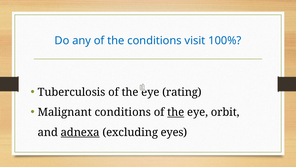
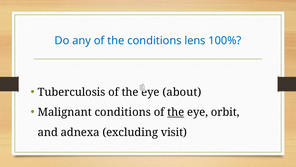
visit: visit -> lens
rating: rating -> about
adnexa underline: present -> none
eyes: eyes -> visit
